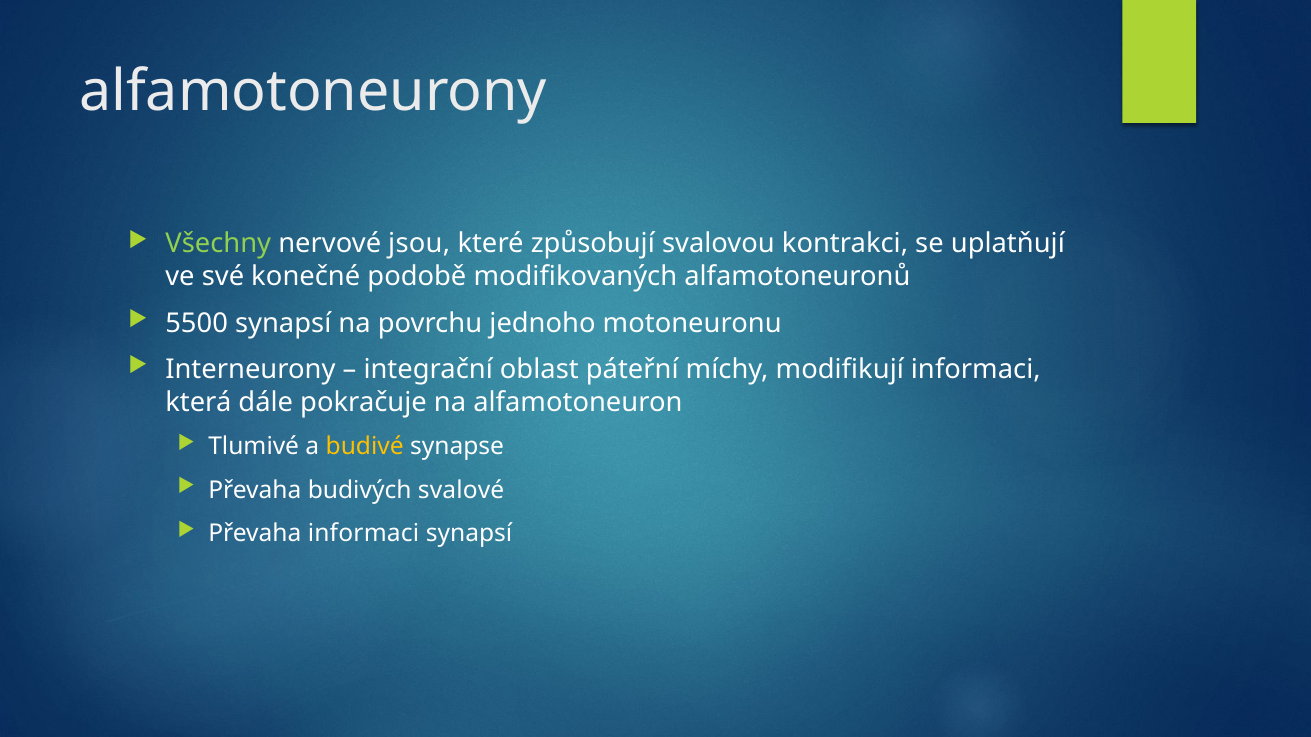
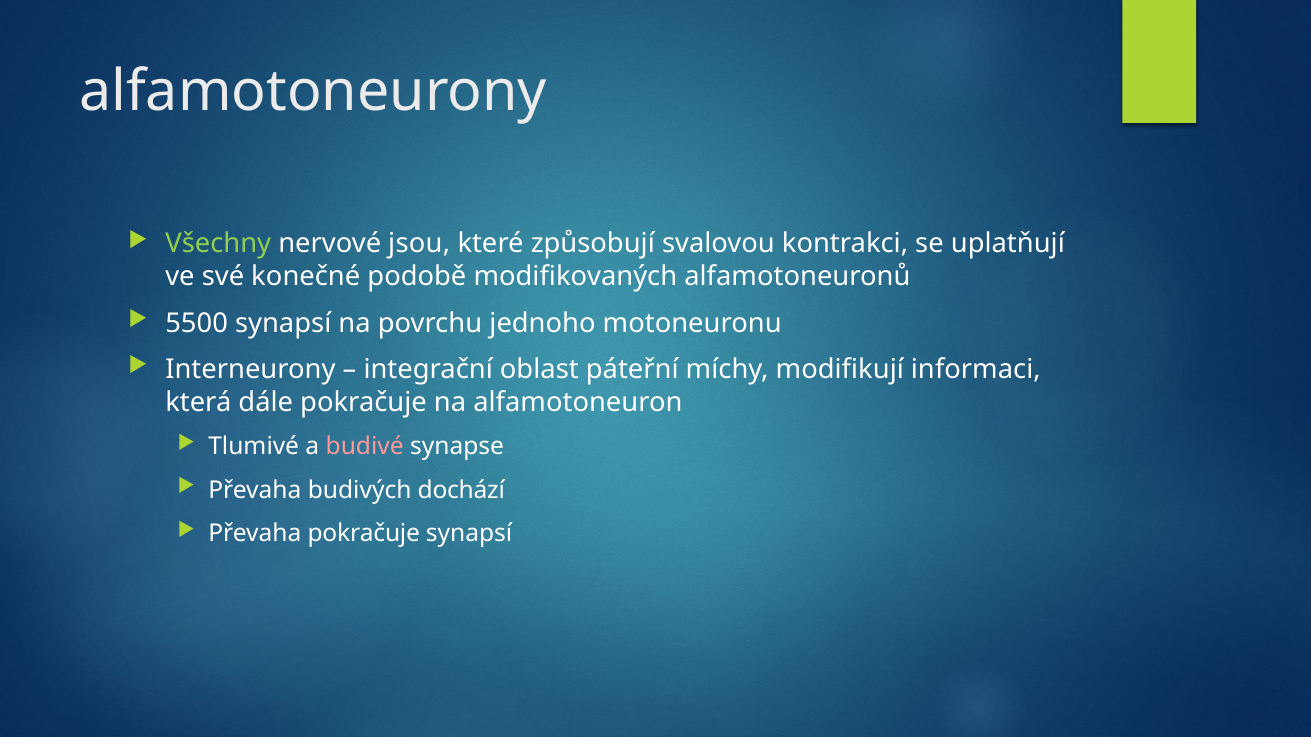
budivé colour: yellow -> pink
svalové: svalové -> dochází
Převaha informaci: informaci -> pokračuje
